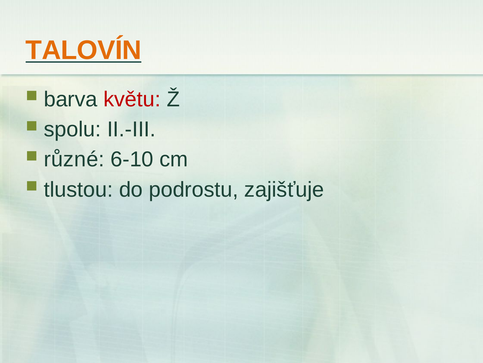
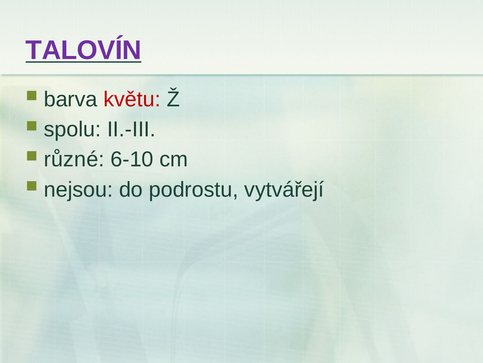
TALOVÍN colour: orange -> purple
tlustou: tlustou -> nejsou
zajišťuje: zajišťuje -> vytvářejí
